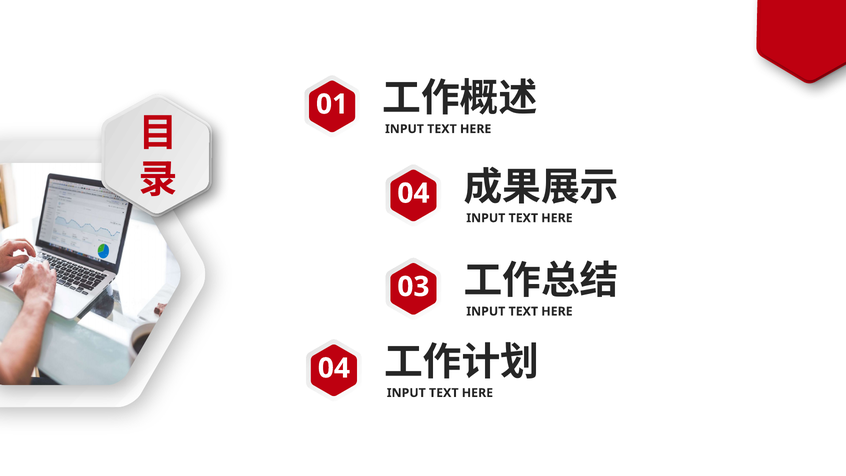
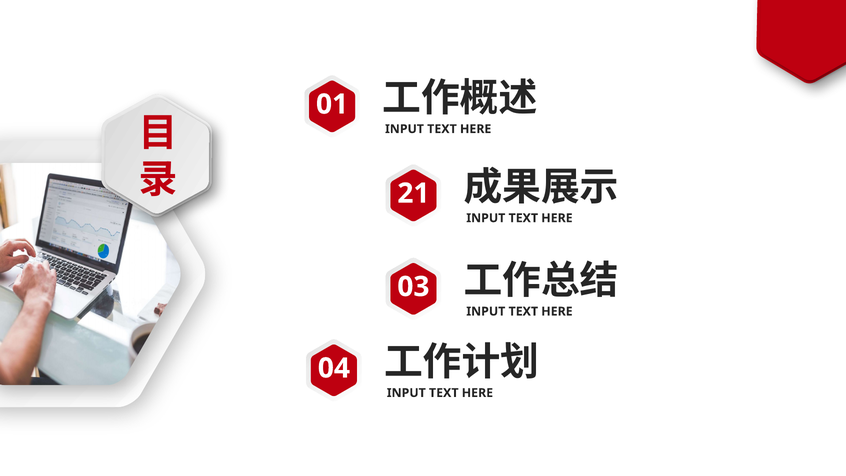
04 at (413, 193): 04 -> 21
